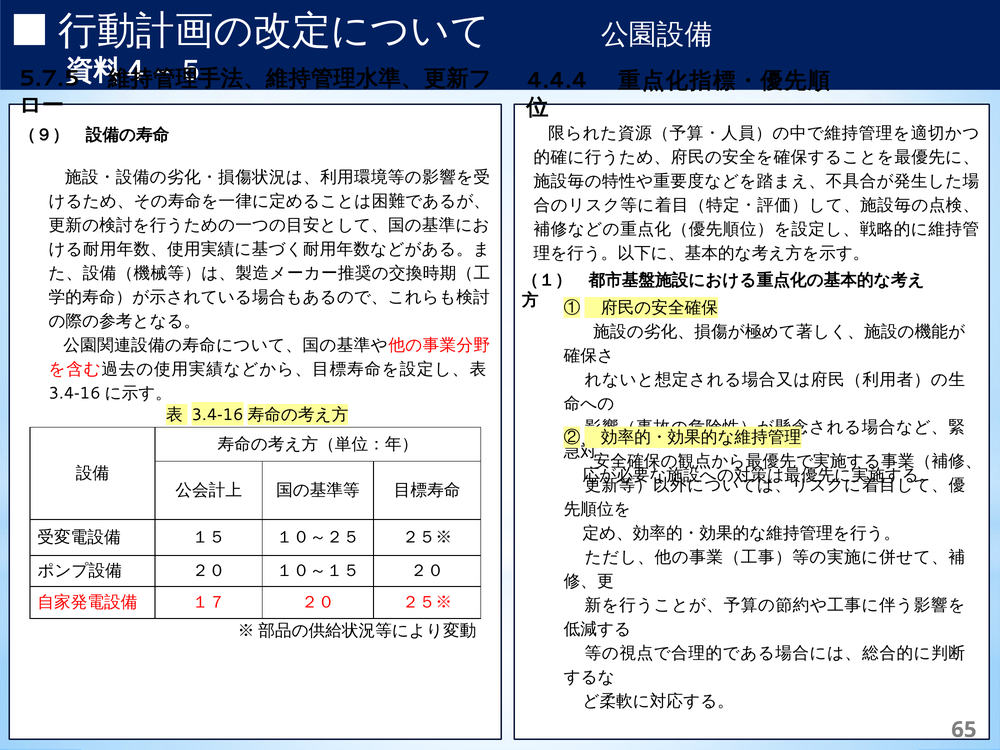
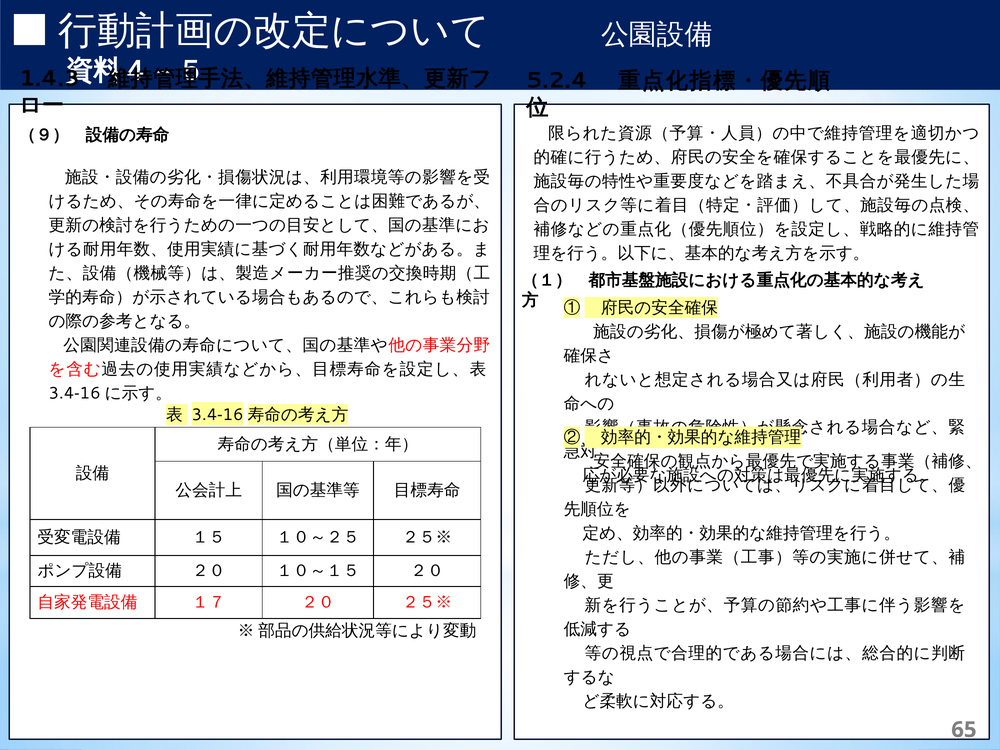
5.7.5: 5.7.5 -> 1.4.3
4.4.4: 4.4.4 -> 5.2.4
